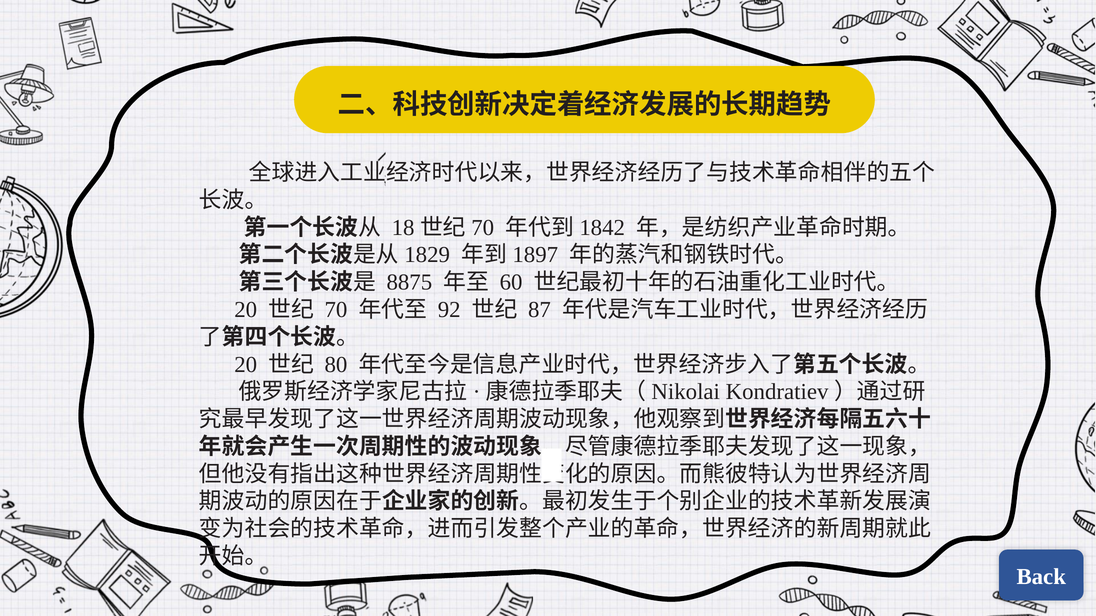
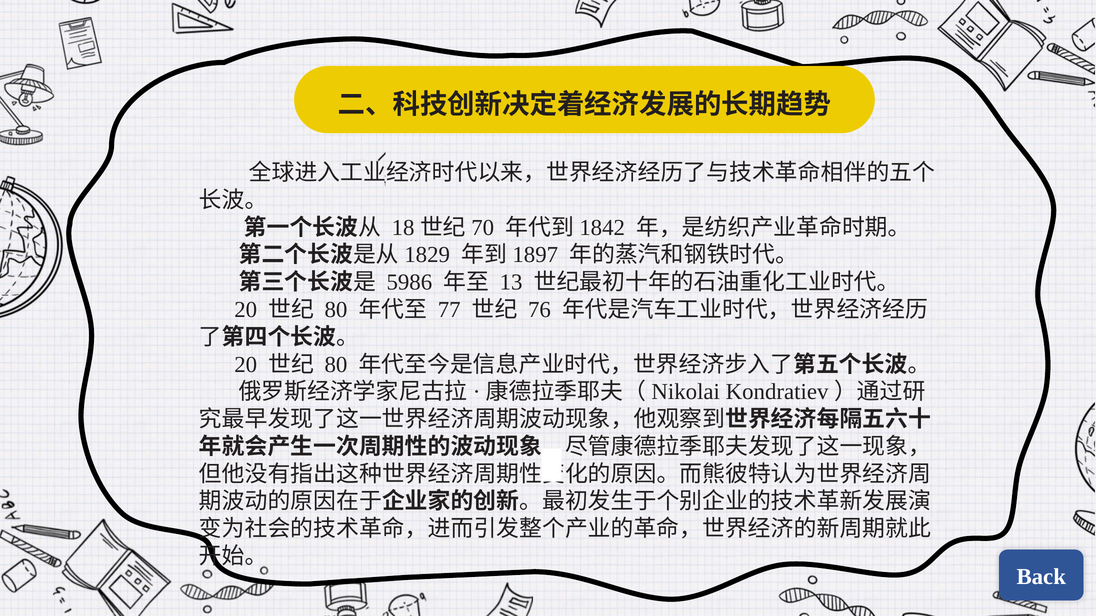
8875: 8875 -> 5986
60: 60 -> 13
70 at (336, 310): 70 -> 80
92: 92 -> 77
87: 87 -> 76
